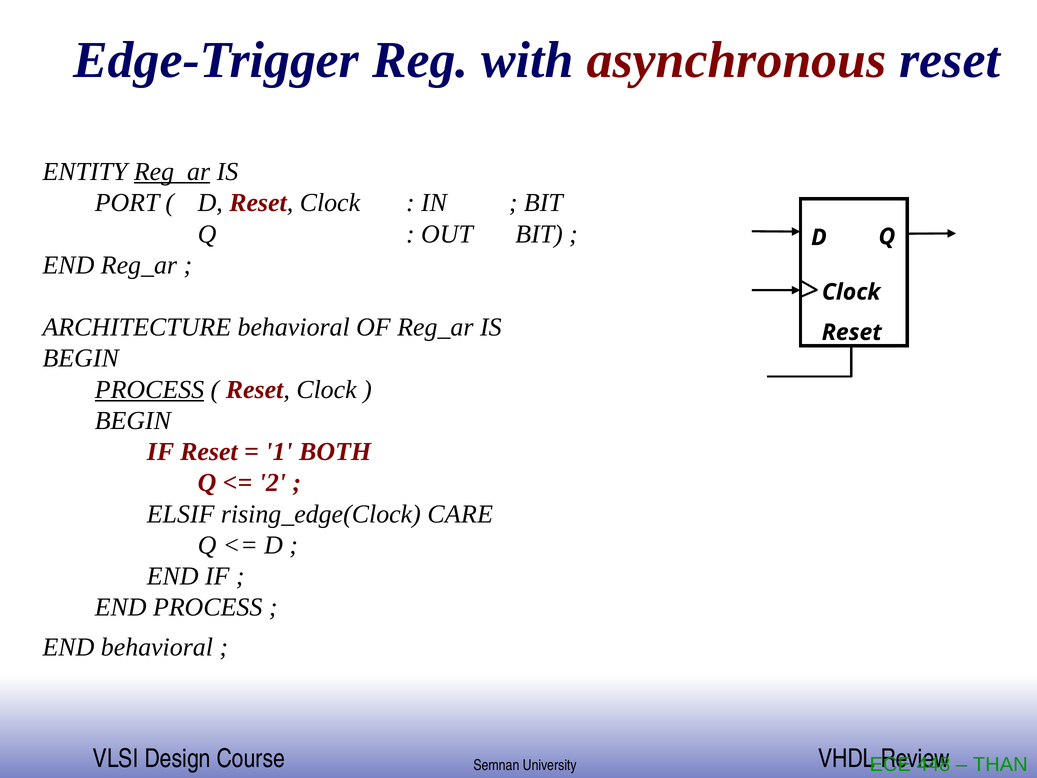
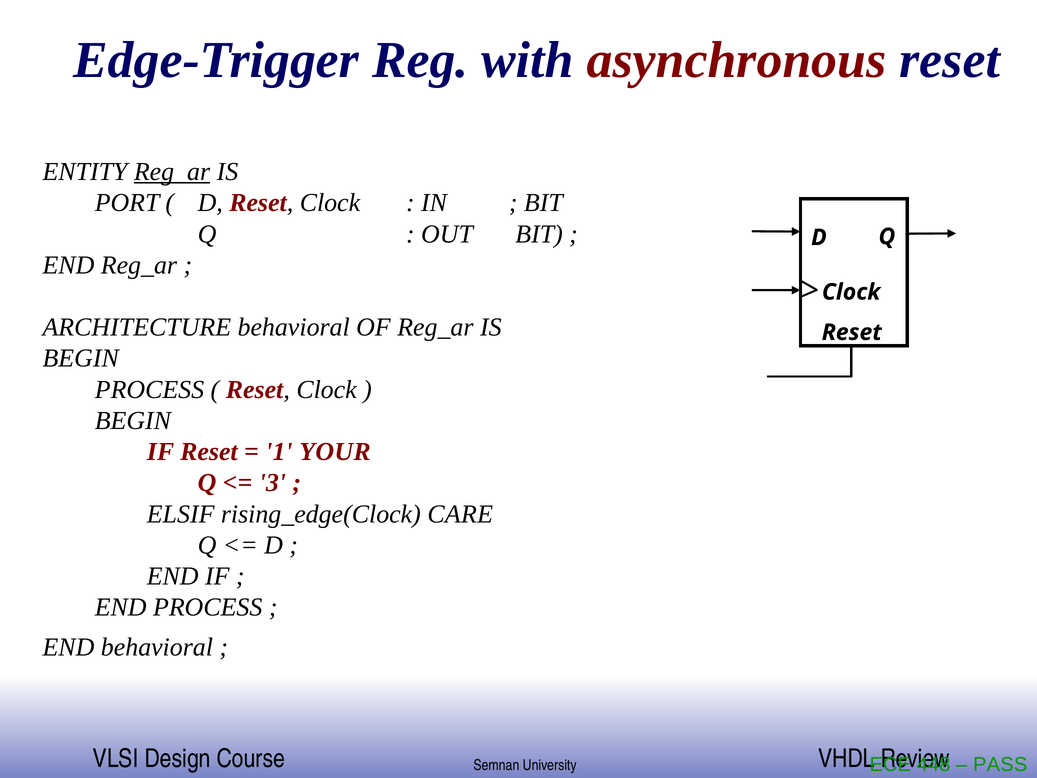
PROCESS at (150, 389) underline: present -> none
BOTH: BOTH -> YOUR
2: 2 -> 3
THAN: THAN -> PASS
